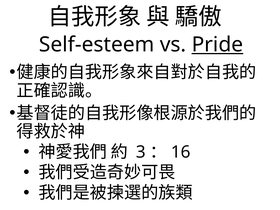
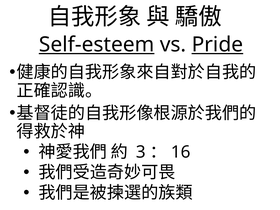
Self-esteem underline: none -> present
